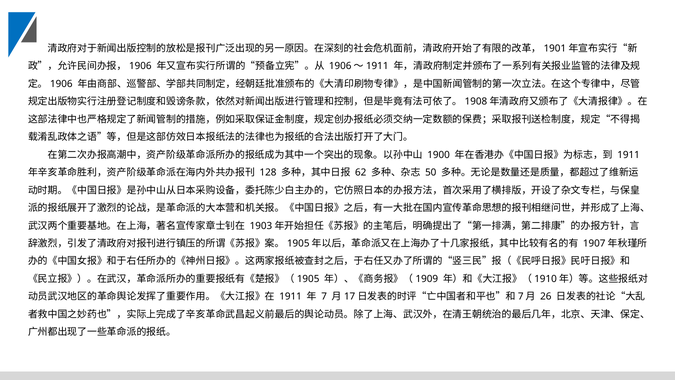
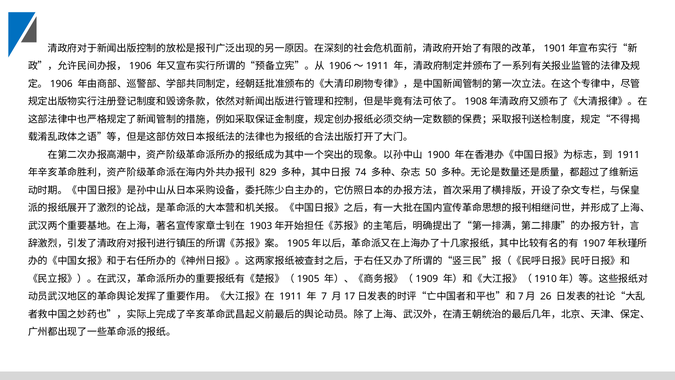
128: 128 -> 829
62: 62 -> 74
